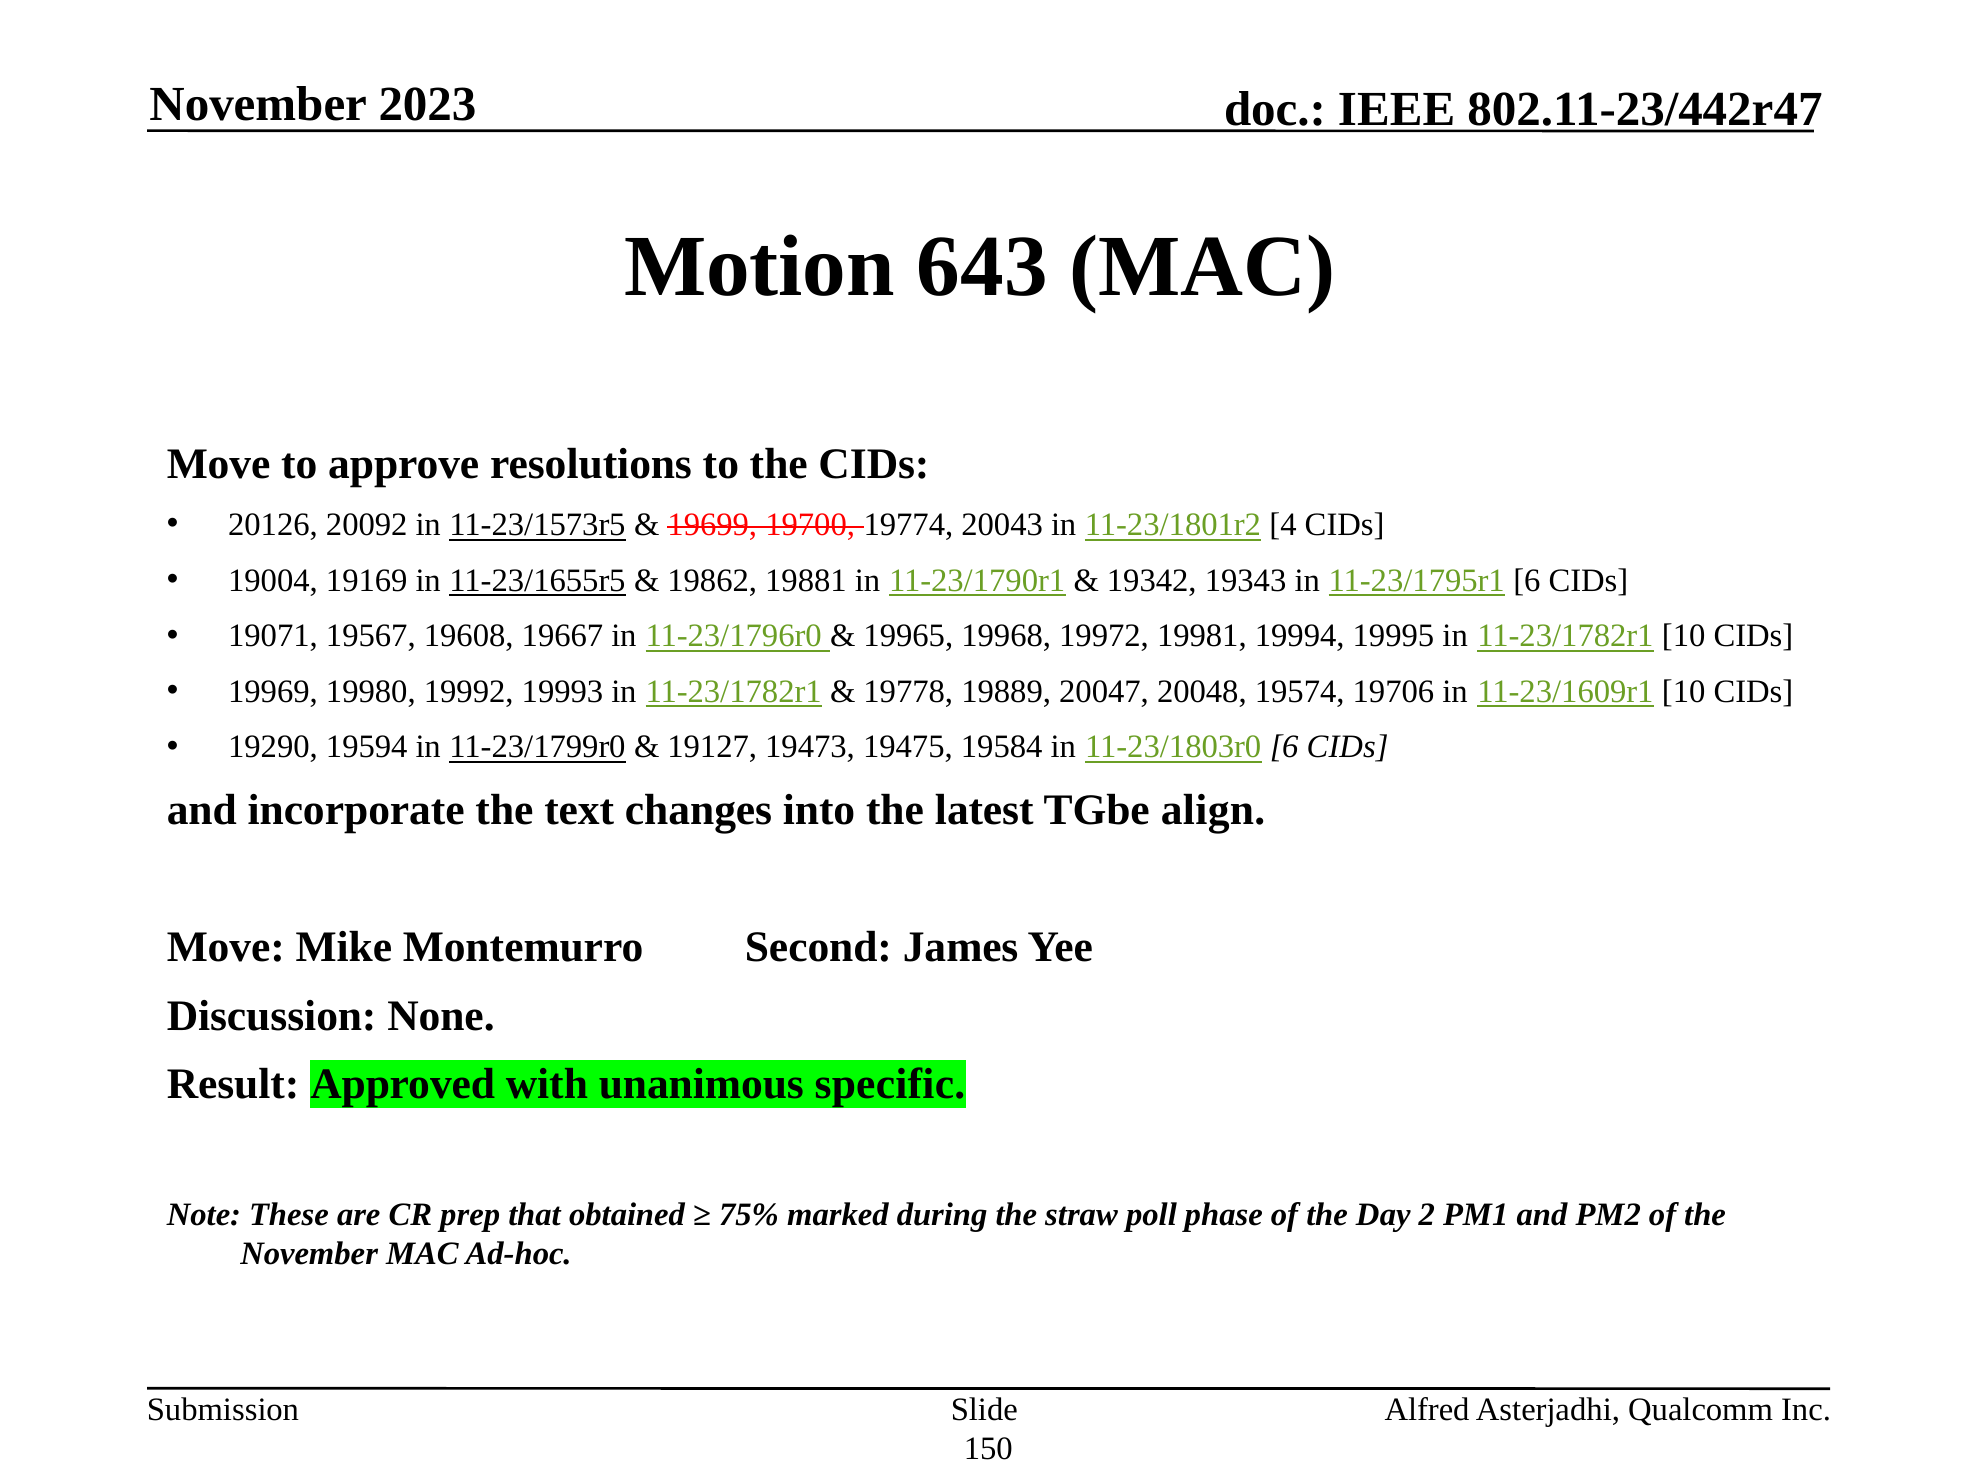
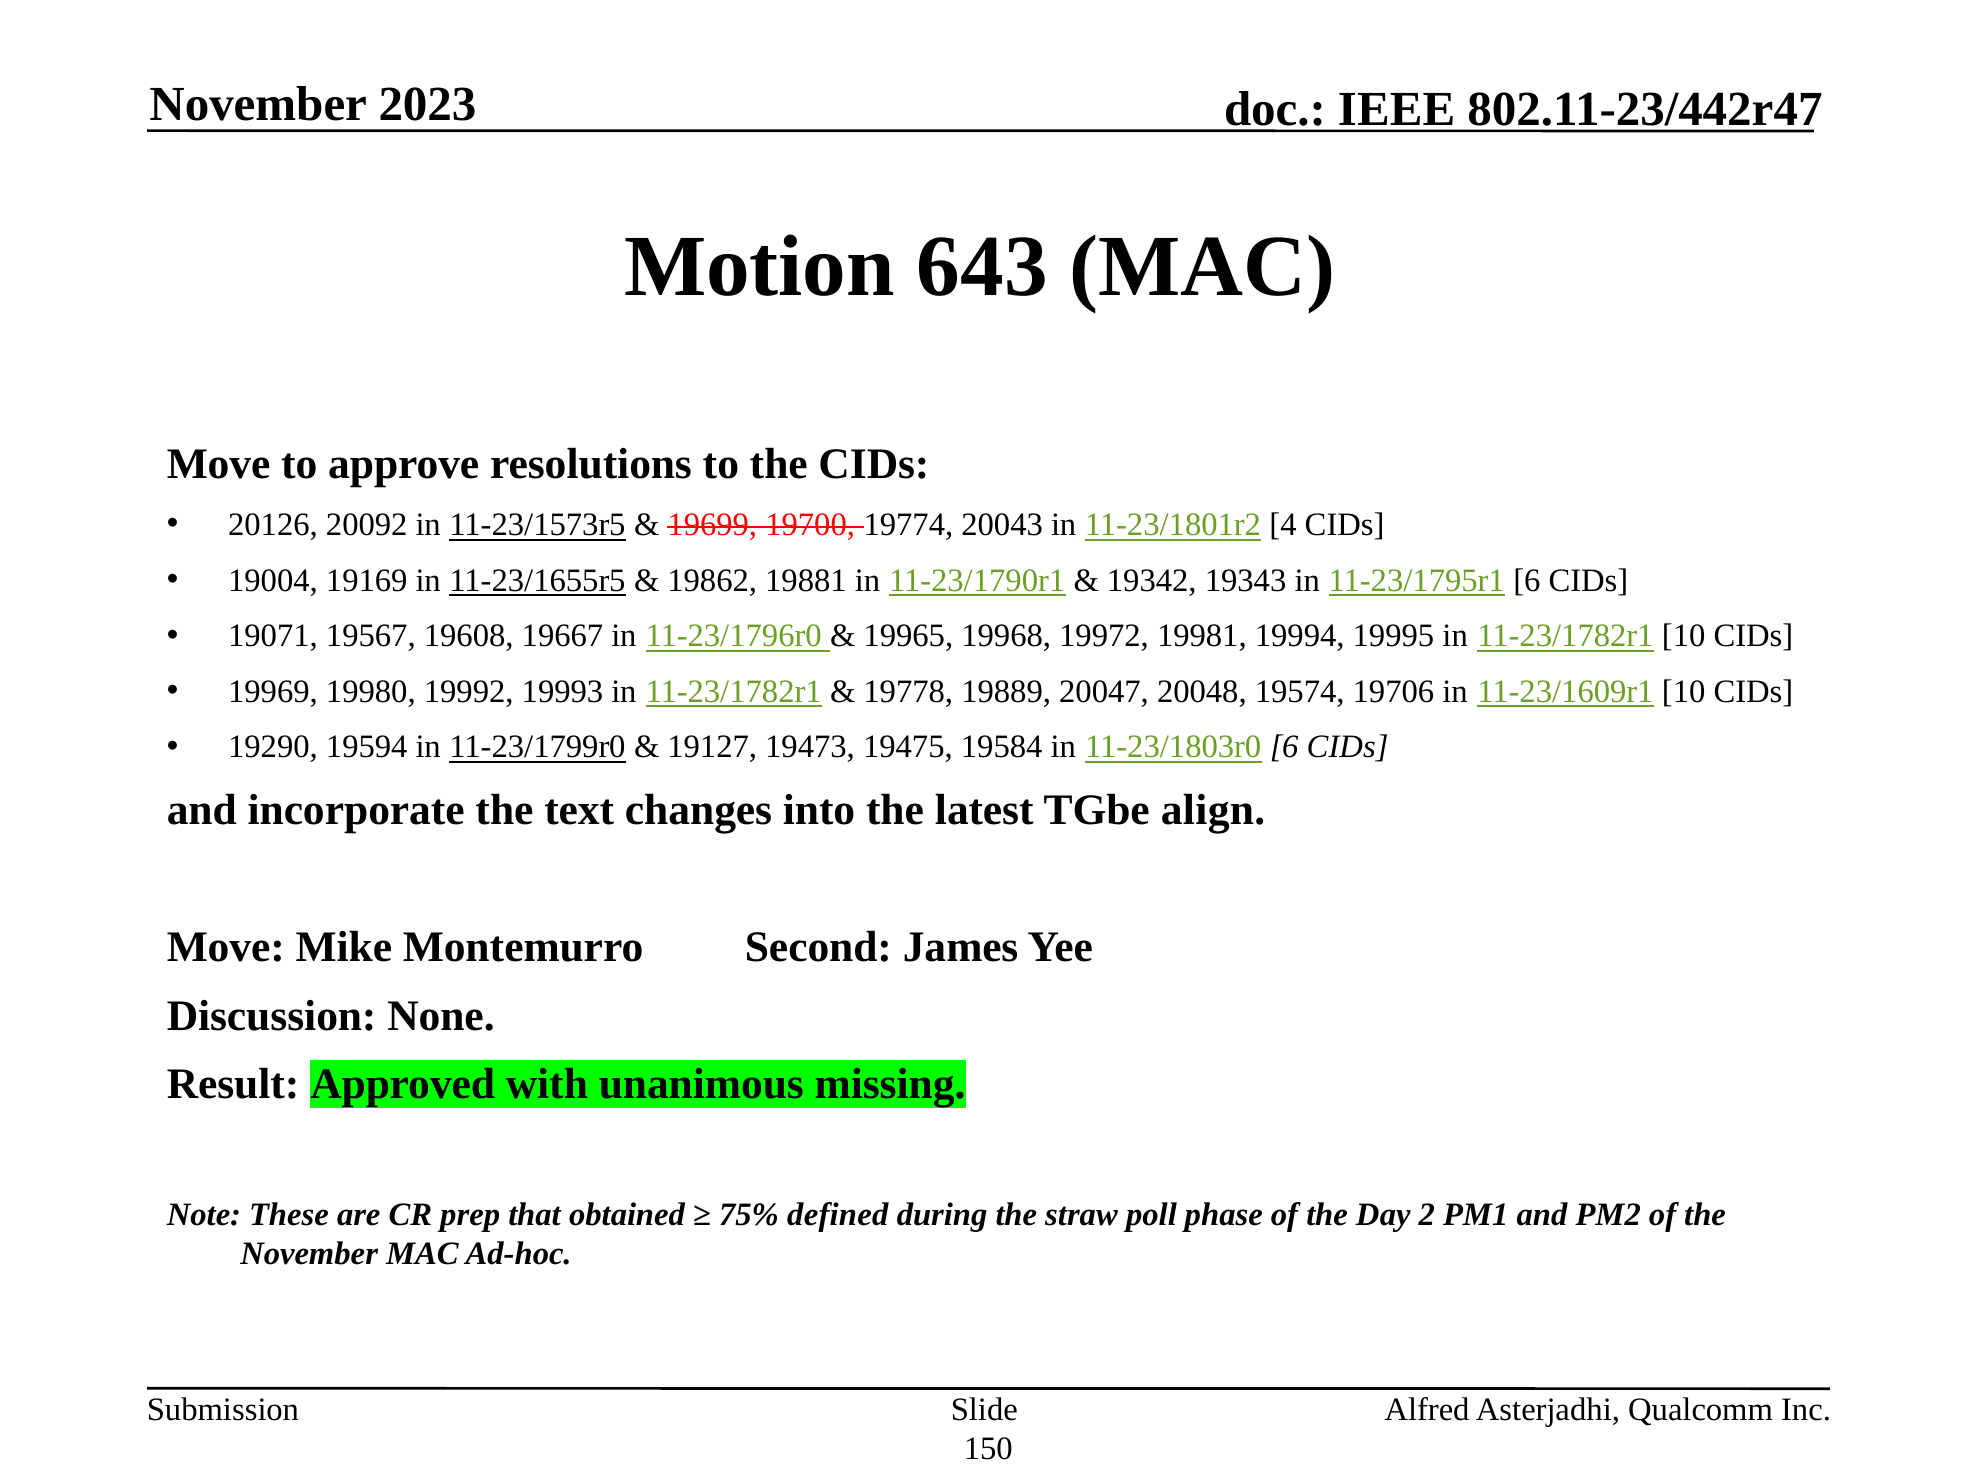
specific: specific -> missing
marked: marked -> defined
